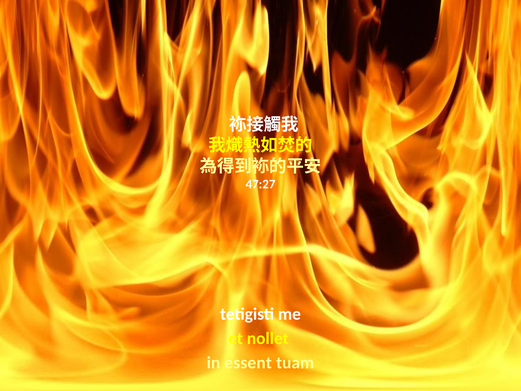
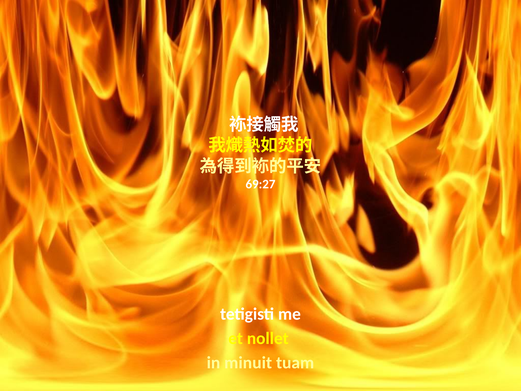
47:27: 47:27 -> 69:27
essent: essent -> minuit
